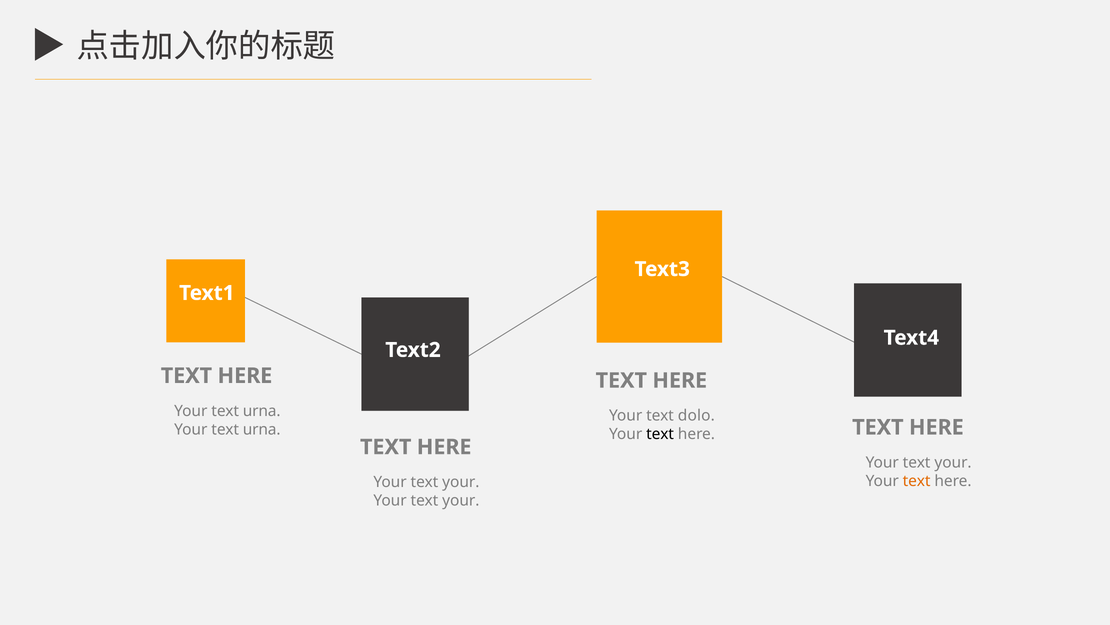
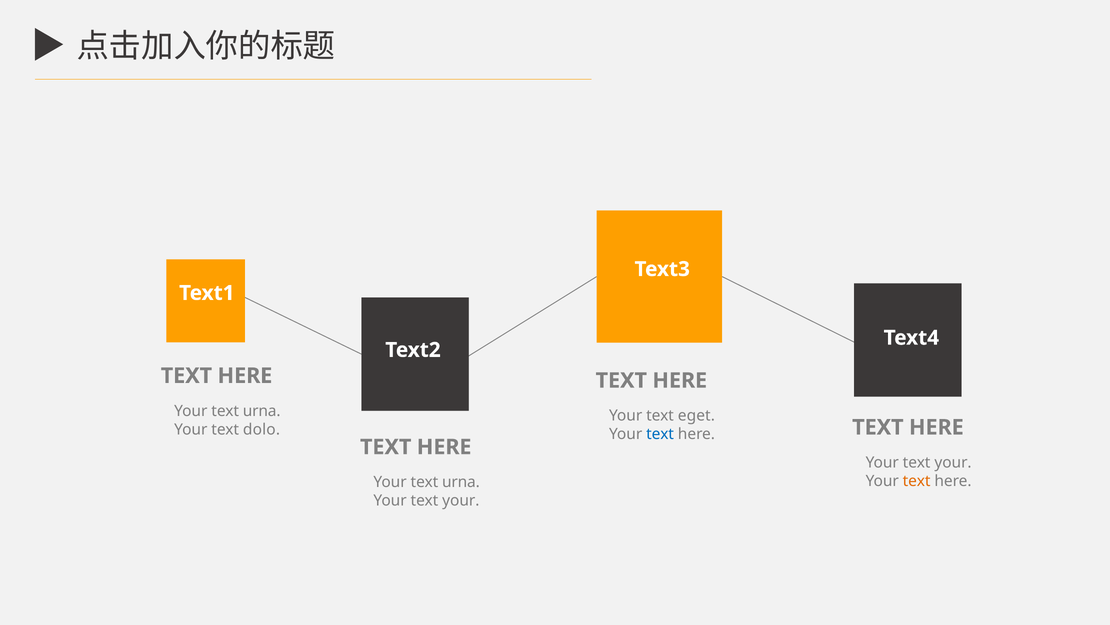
dolo: dolo -> eget
urna at (262, 429): urna -> dolo
text at (660, 434) colour: black -> blue
your at (461, 482): your -> urna
